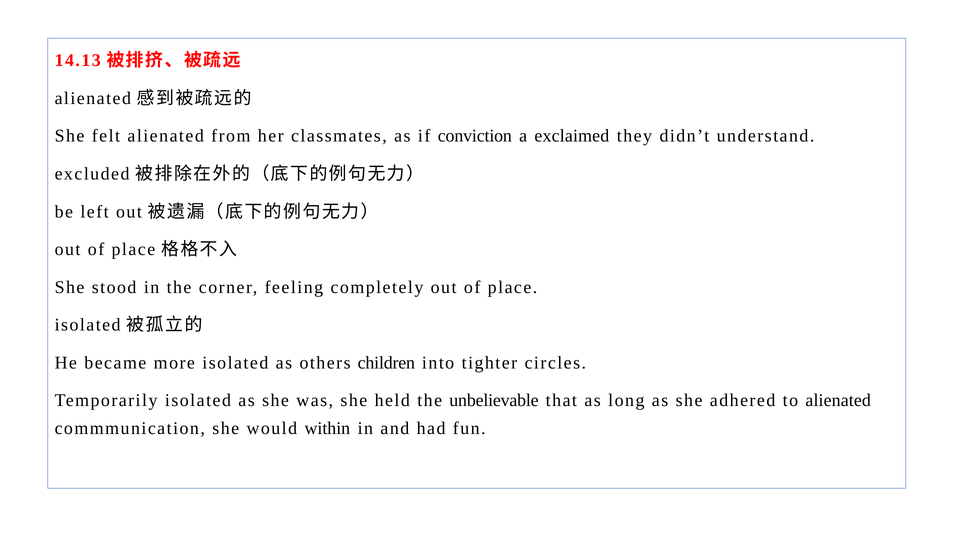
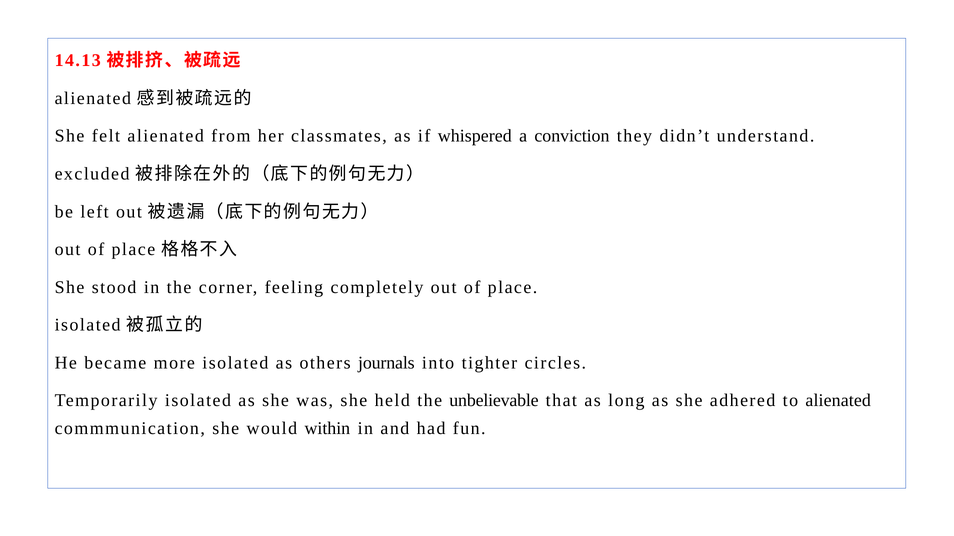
conviction: conviction -> whispered
exclaimed: exclaimed -> conviction
children: children -> journals
